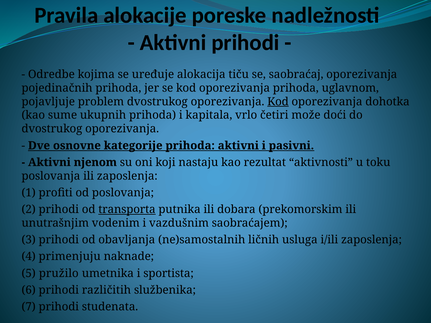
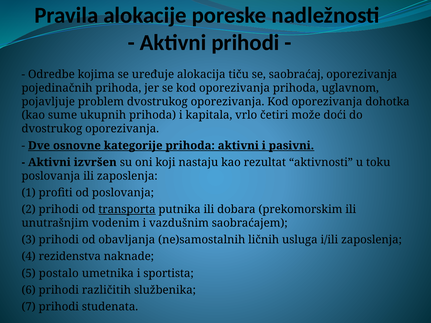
Kod at (278, 102) underline: present -> none
njenom: njenom -> izvršen
primenjuju: primenjuju -> rezidenstva
pružilo: pružilo -> postalo
